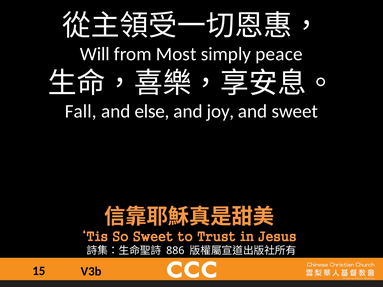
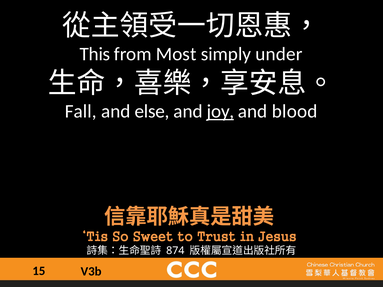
Will: Will -> This
peace: peace -> under
joy underline: none -> present
and sweet: sweet -> blood
886: 886 -> 874
